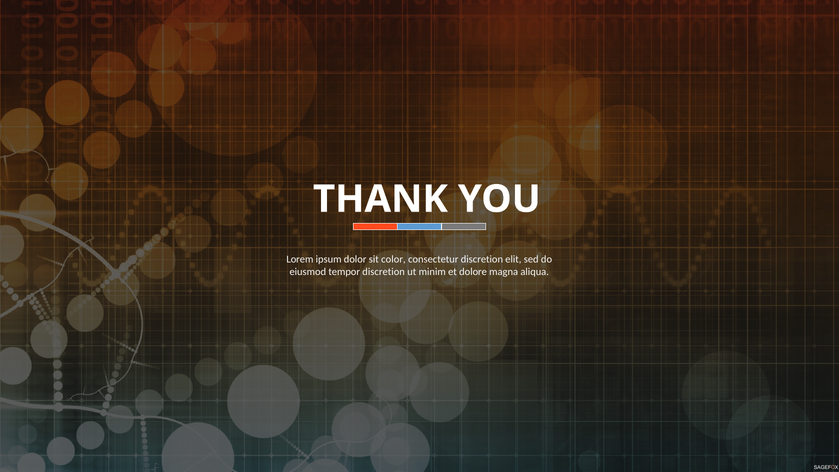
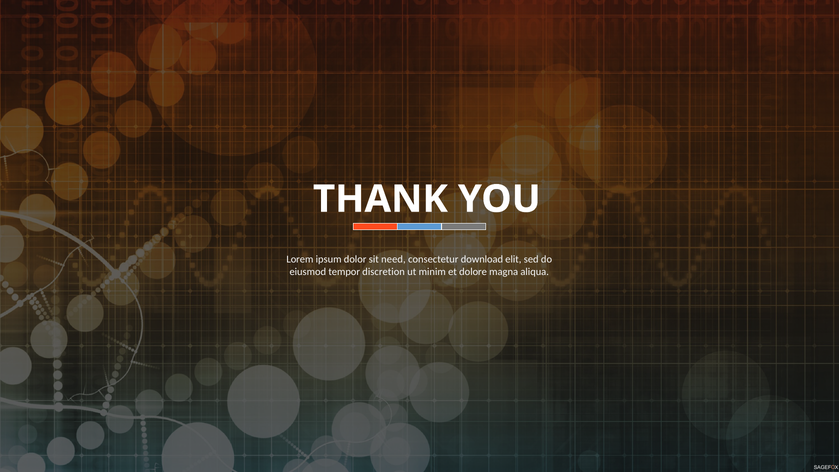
color: color -> need
consectetur discretion: discretion -> download
